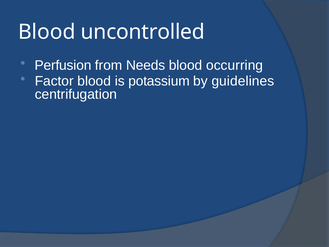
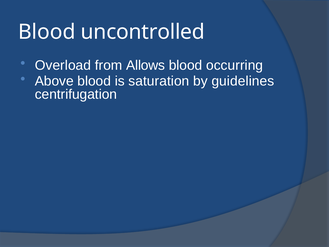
Perfusion: Perfusion -> Overload
Needs: Needs -> Allows
Factor: Factor -> Above
potassium: potassium -> saturation
